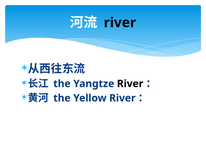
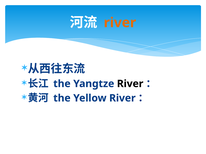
river at (120, 23) colour: black -> orange
